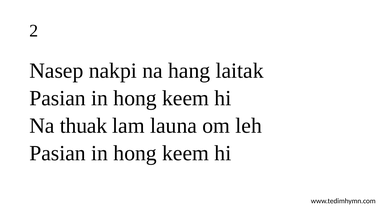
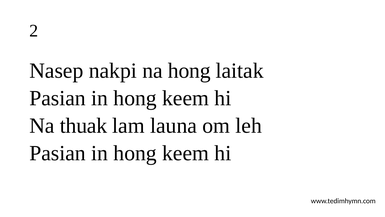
na hang: hang -> hong
